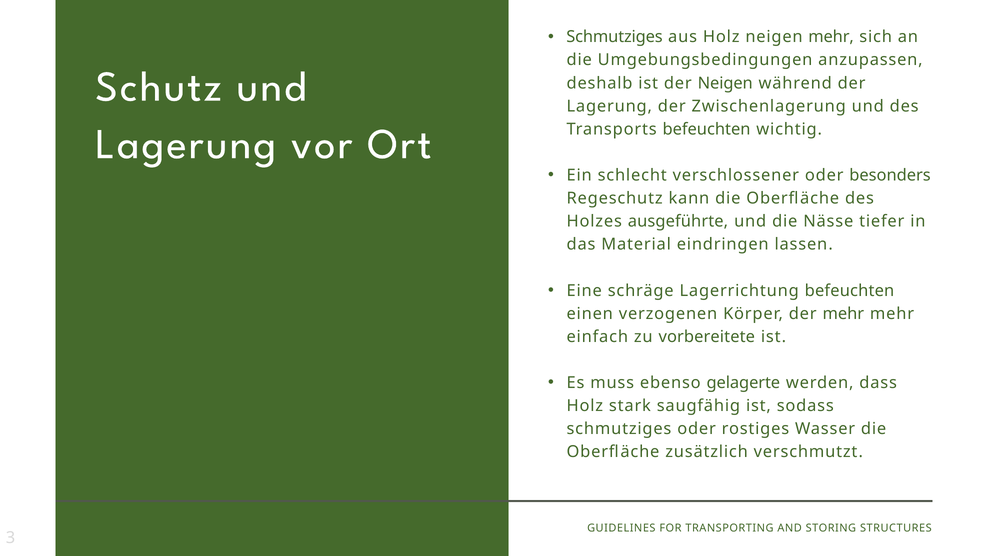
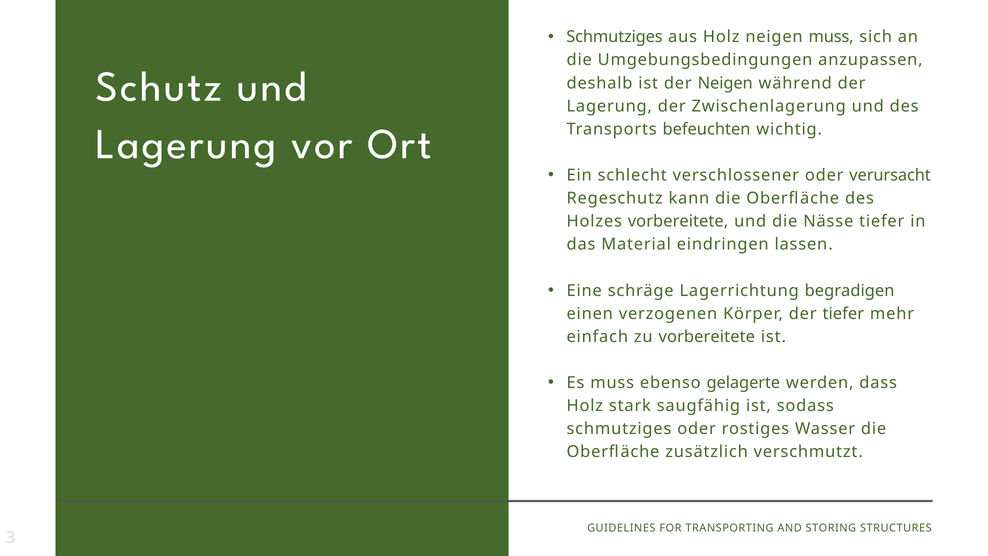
neigen mehr: mehr -> muss
besonders: besonders -> verursacht
Holzes ausgeführte: ausgeführte -> vorbereitete
Lagerrichtung befeuchten: befeuchten -> begradigen
der mehr: mehr -> tiefer
